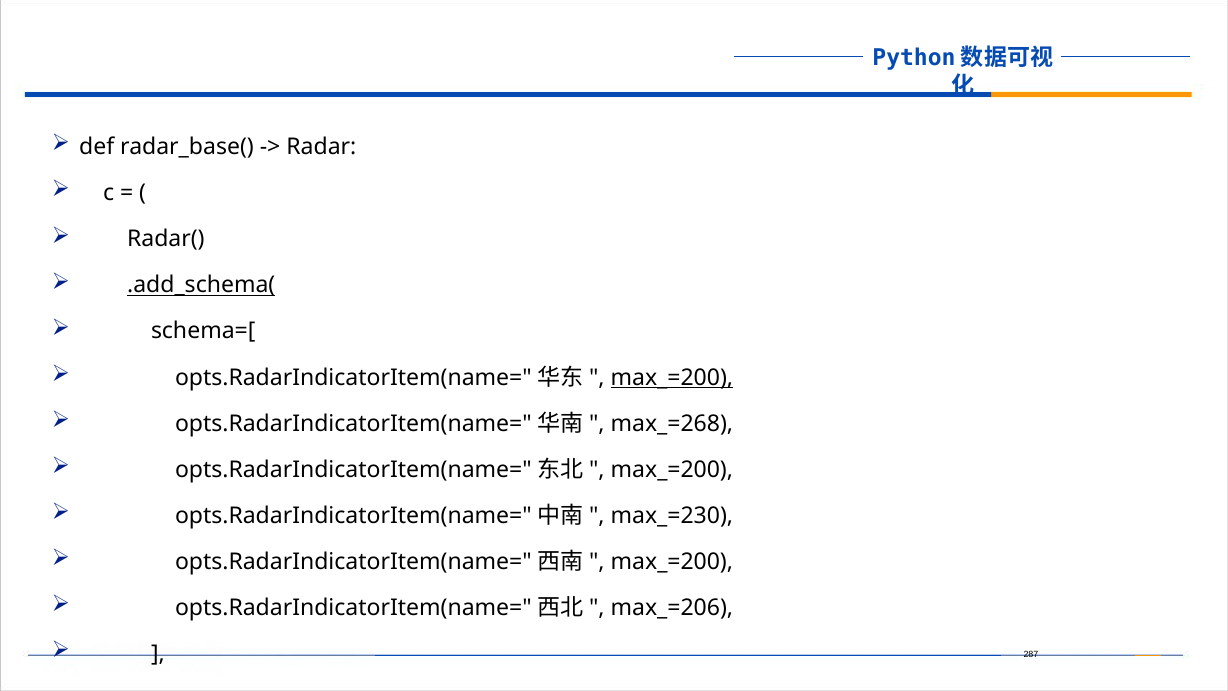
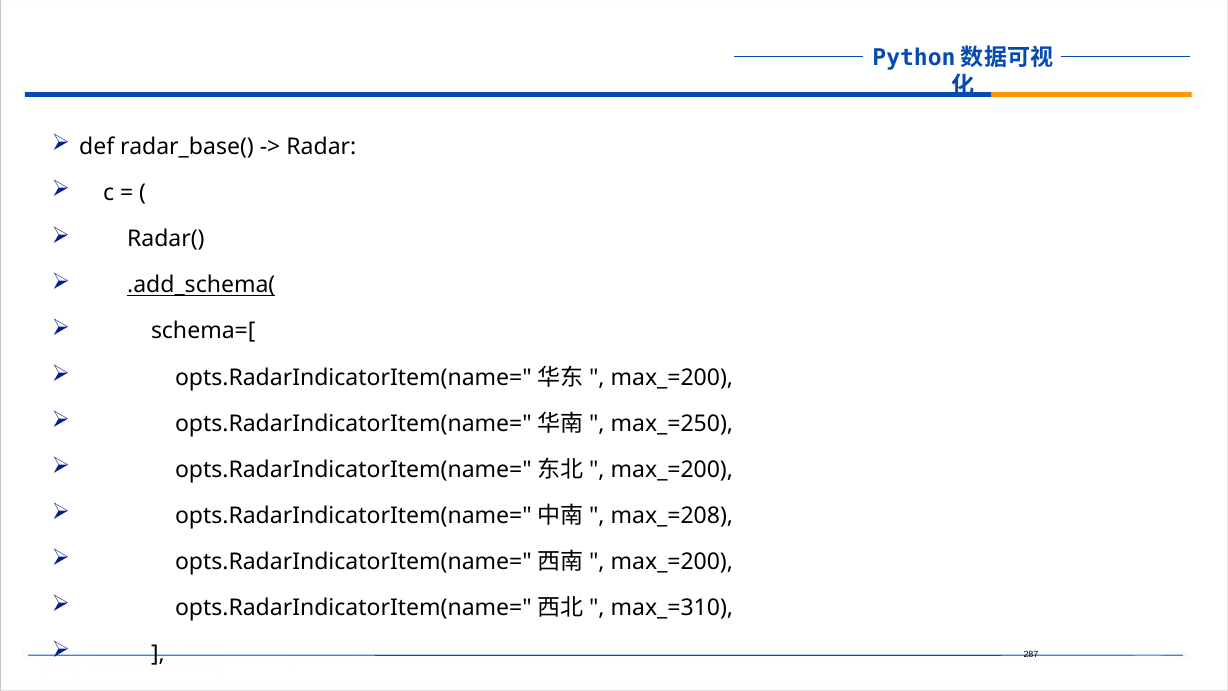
max_=200 at (672, 377) underline: present -> none
max_=268: max_=268 -> max_=250
max_=230: max_=230 -> max_=208
max_=206: max_=206 -> max_=310
